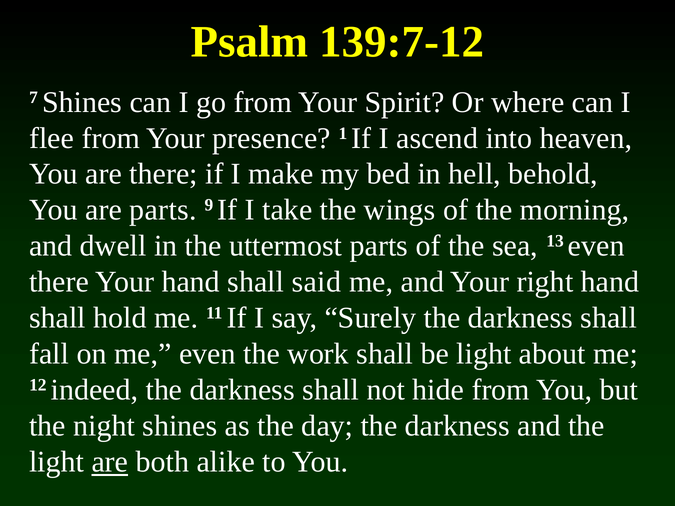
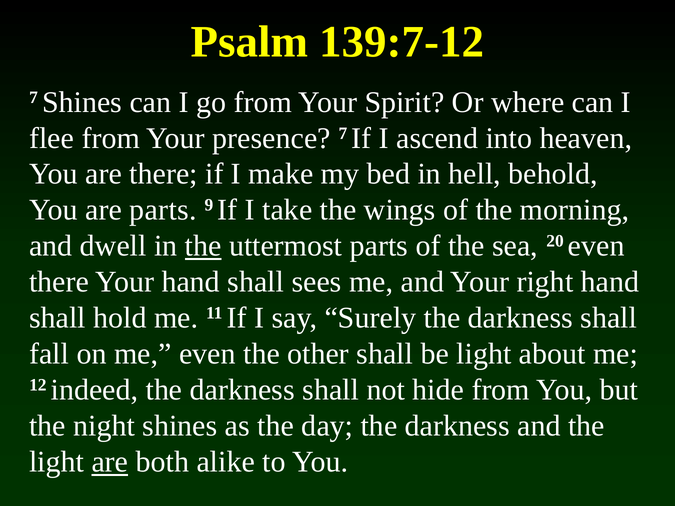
presence 1: 1 -> 7
the at (203, 246) underline: none -> present
13: 13 -> 20
said: said -> sees
work: work -> other
